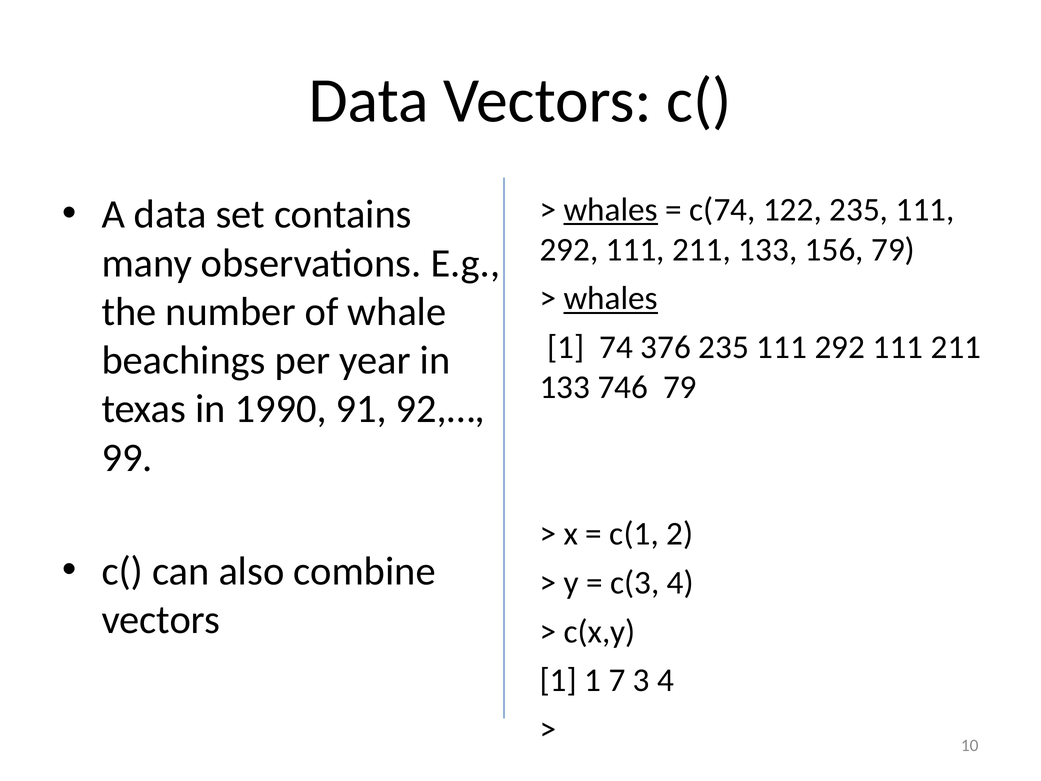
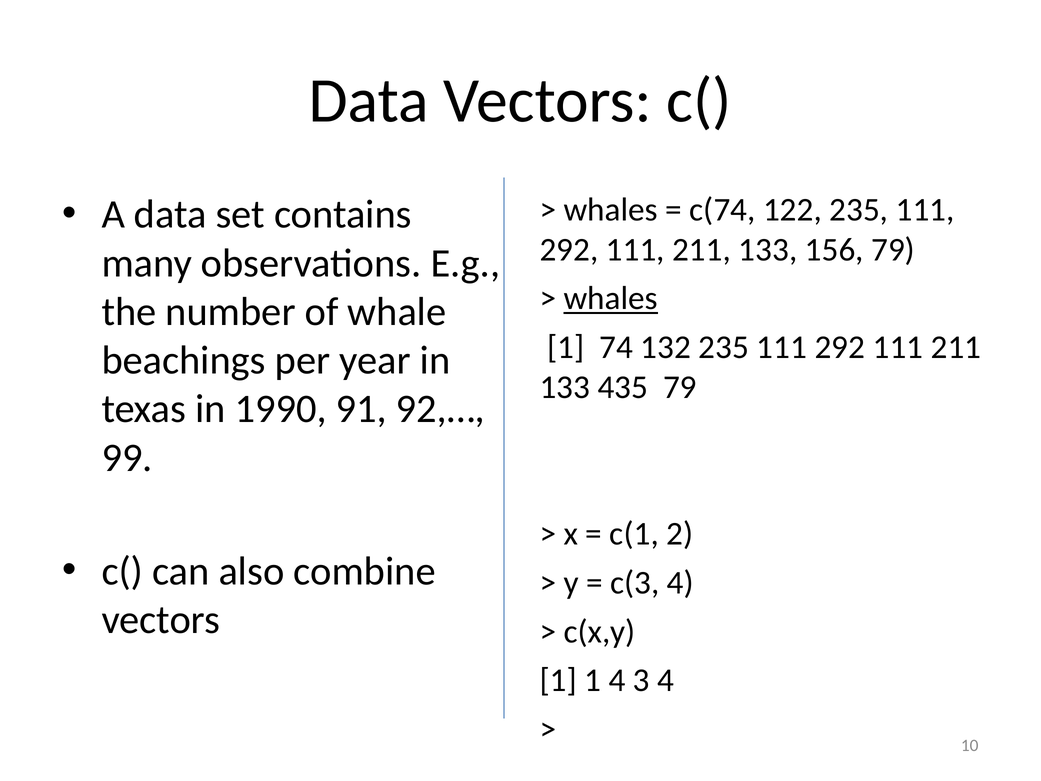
whales at (611, 210) underline: present -> none
376: 376 -> 132
746: 746 -> 435
1 7: 7 -> 4
